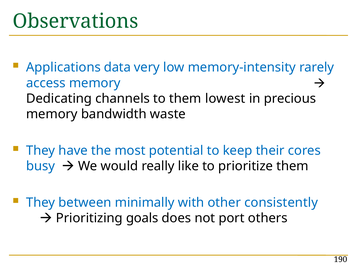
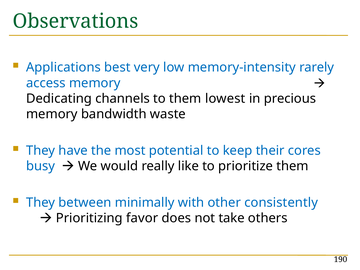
data: data -> best
goals: goals -> favor
port: port -> take
